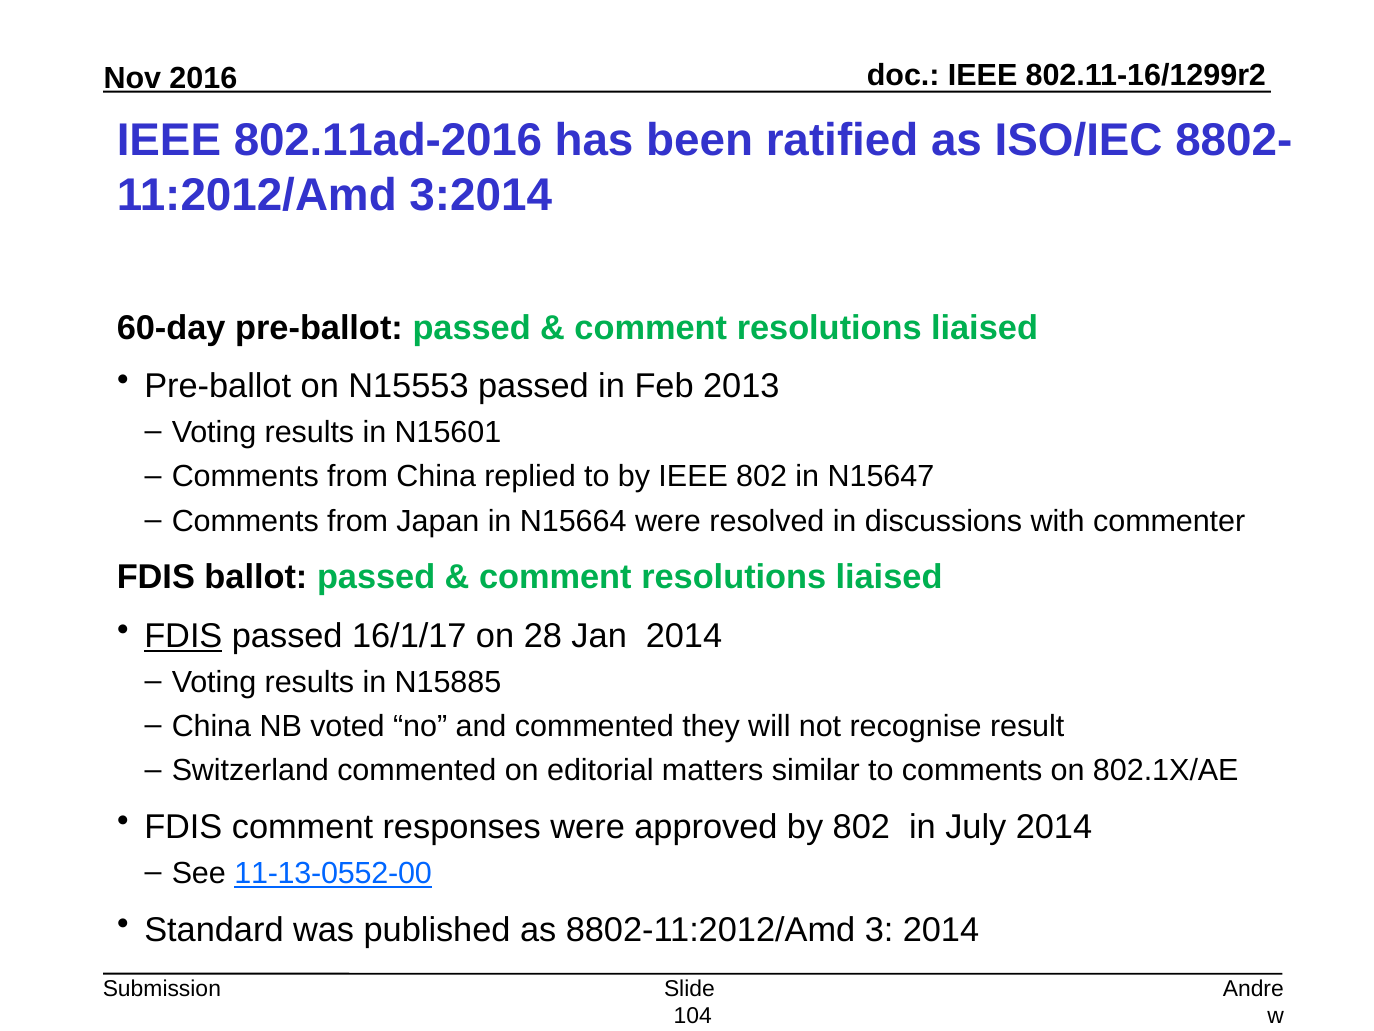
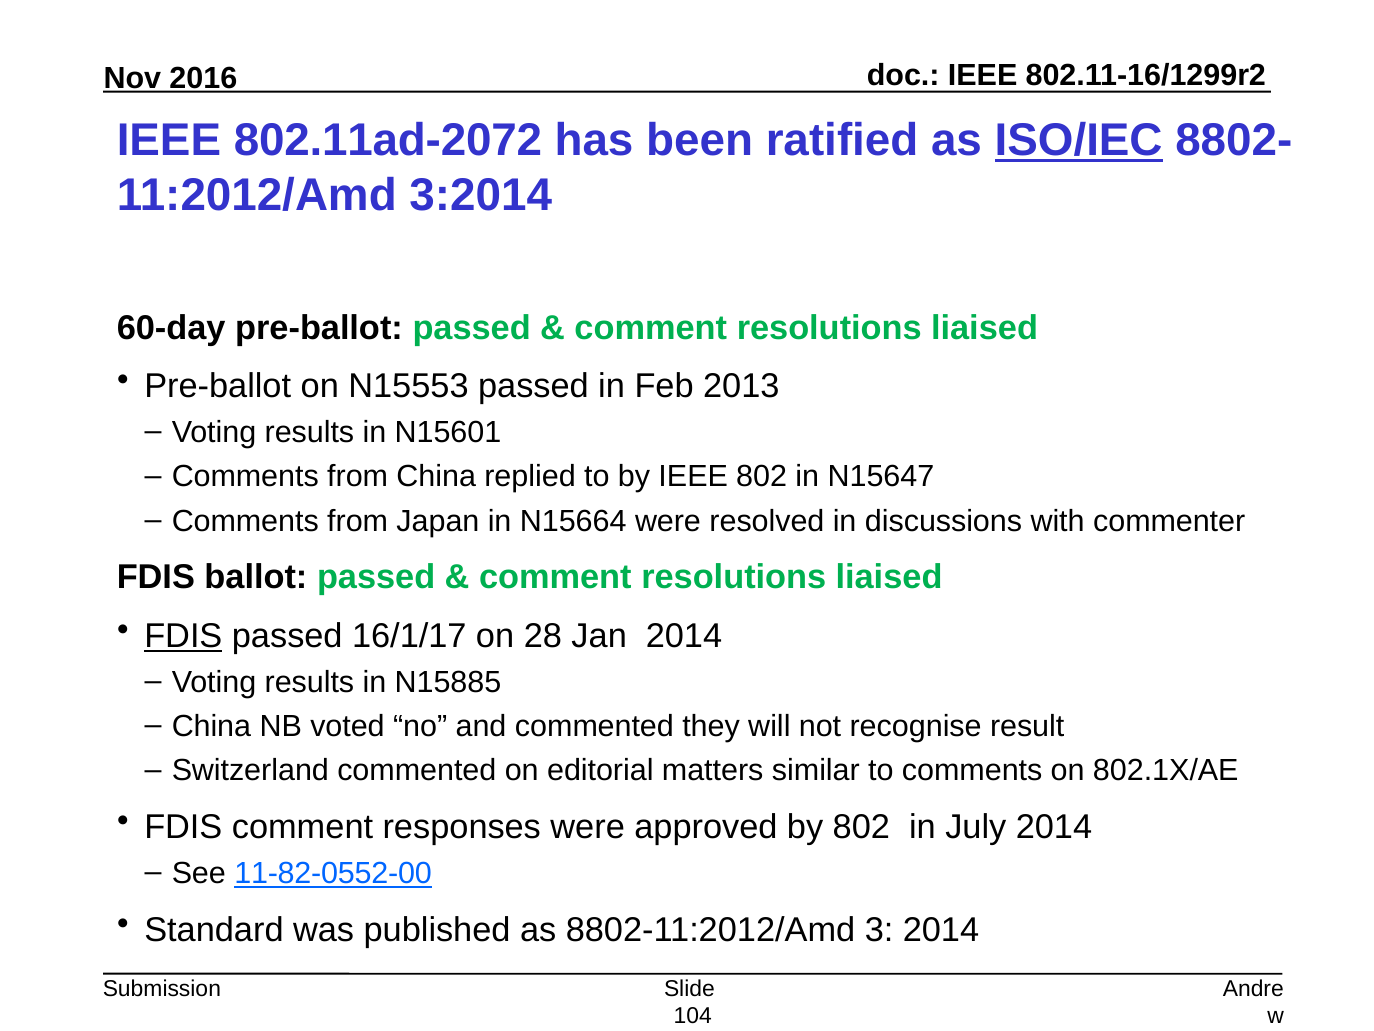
802.11ad-2016: 802.11ad-2016 -> 802.11ad-2072
ISO/IEC underline: none -> present
11-13-0552-00: 11-13-0552-00 -> 11-82-0552-00
